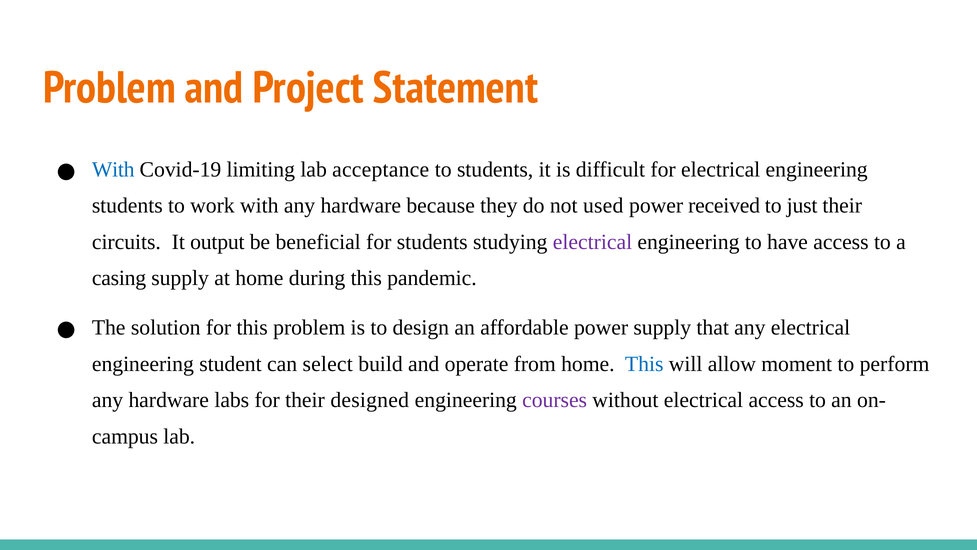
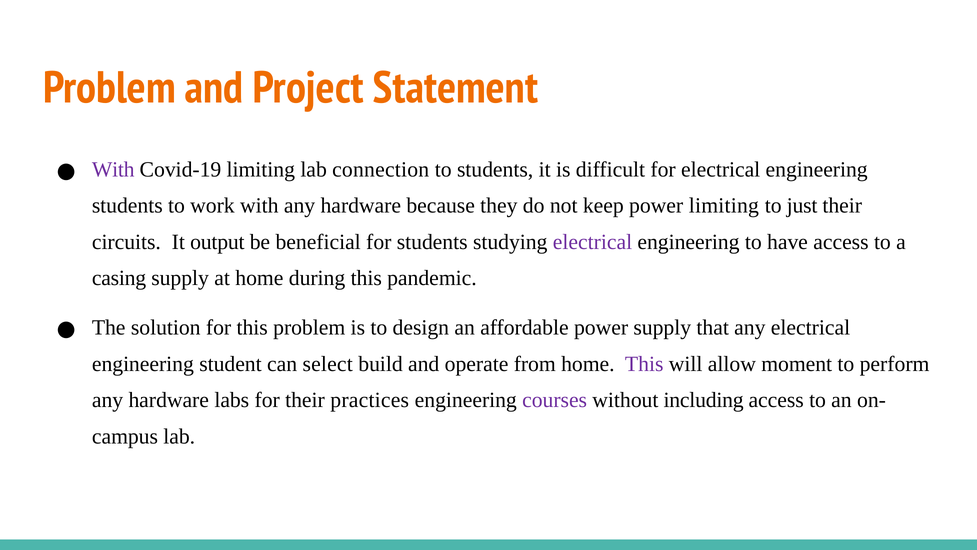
With at (113, 169) colour: blue -> purple
acceptance: acceptance -> connection
used: used -> keep
power received: received -> limiting
This at (644, 364) colour: blue -> purple
designed: designed -> practices
without electrical: electrical -> including
